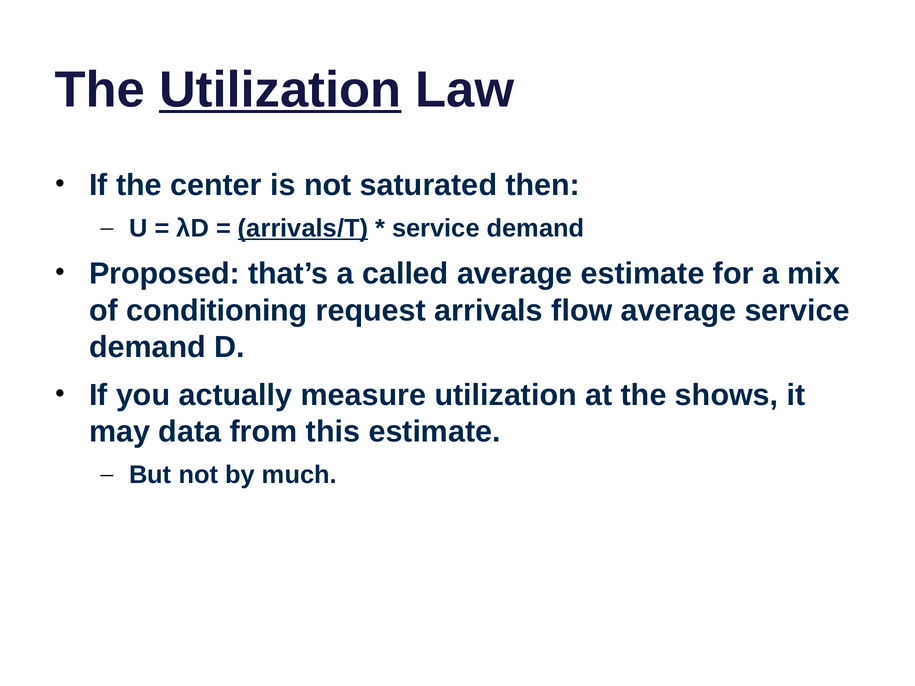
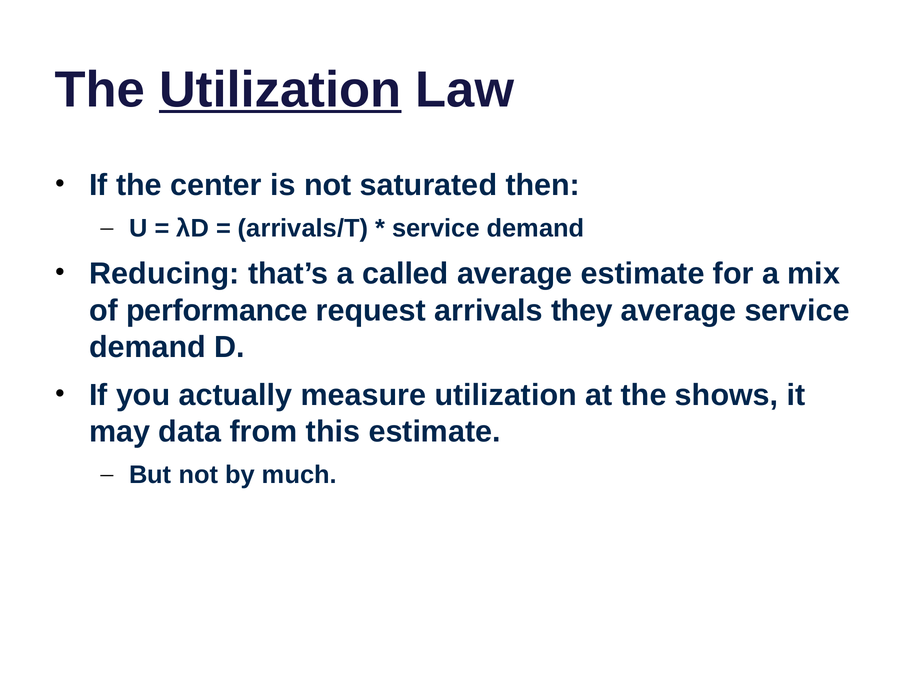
arrivals/T underline: present -> none
Proposed: Proposed -> Reducing
conditioning: conditioning -> performance
flow: flow -> they
